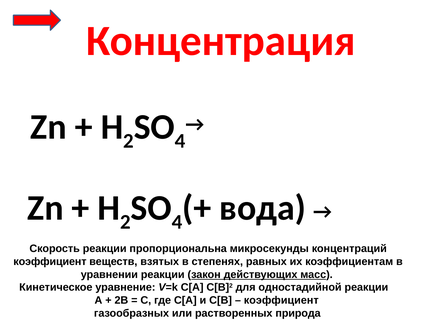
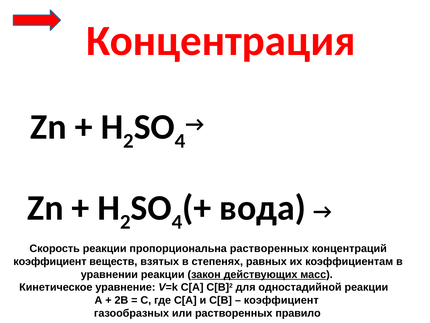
пропорциональна микросекунды: микросекунды -> растворенных
природа: природа -> правило
